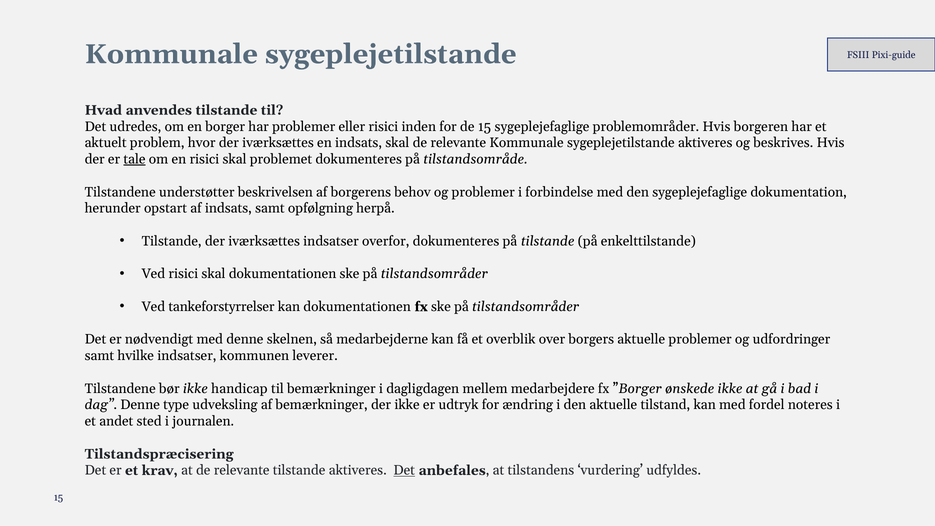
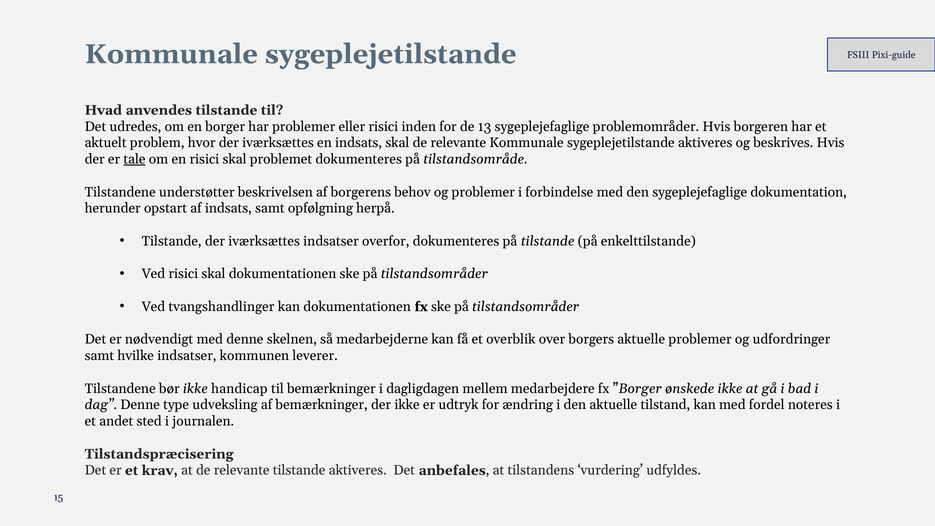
de 15: 15 -> 13
tankeforstyrrelser: tankeforstyrrelser -> tvangshandlinger
Det at (404, 470) underline: present -> none
